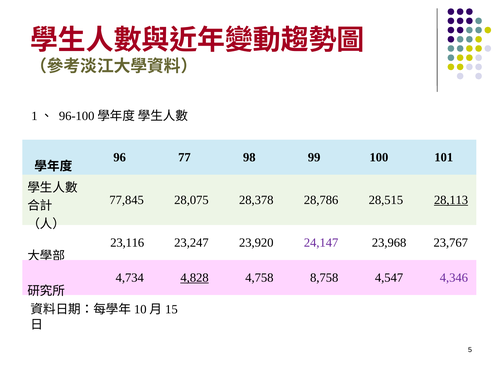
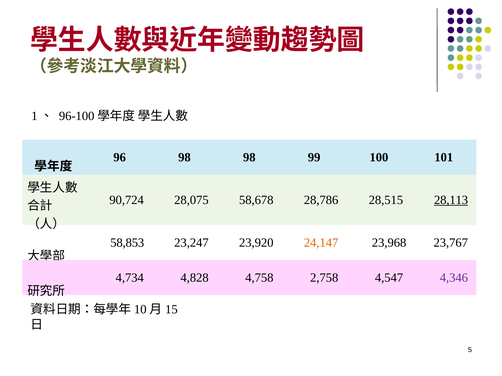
96 77: 77 -> 98
77,845: 77,845 -> 90,724
28,378: 28,378 -> 58,678
23,116: 23,116 -> 58,853
24,147 colour: purple -> orange
4,828 underline: present -> none
8,758: 8,758 -> 2,758
